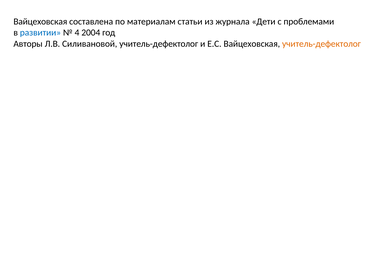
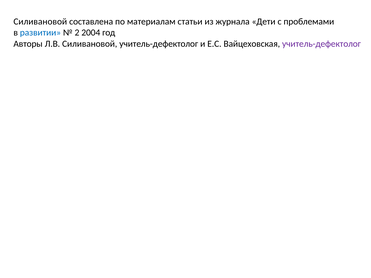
Вайцеховская at (40, 22): Вайцеховская -> Силивановой
4: 4 -> 2
учитель-дефектолог at (322, 44) colour: orange -> purple
